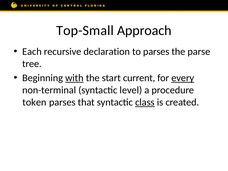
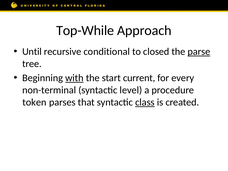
Top-Small: Top-Small -> Top-While
Each: Each -> Until
declaration: declaration -> conditional
to parses: parses -> closed
parse underline: none -> present
every underline: present -> none
